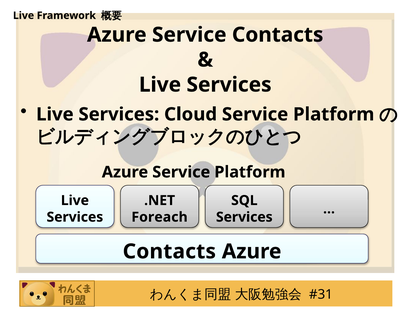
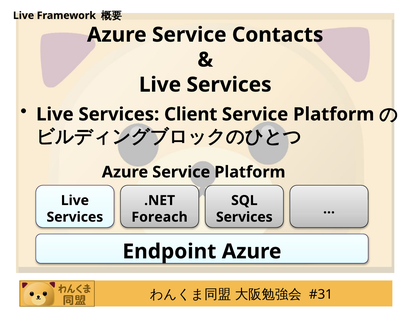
Cloud: Cloud -> Client
Contacts at (169, 252): Contacts -> Endpoint
